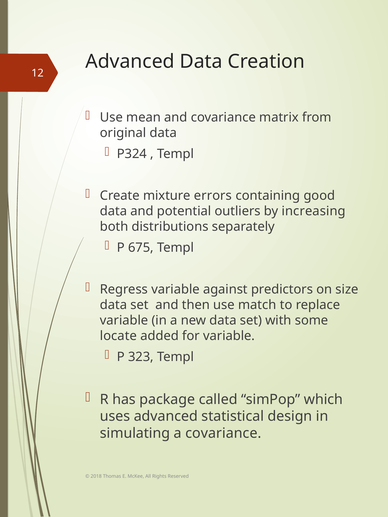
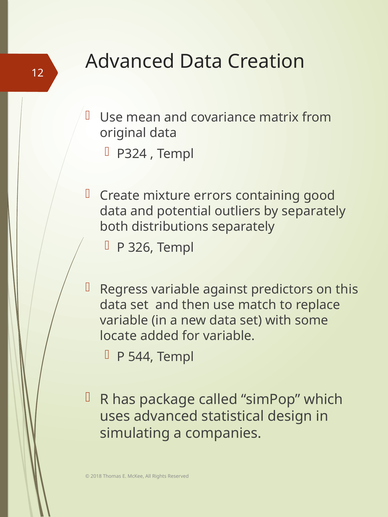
by increasing: increasing -> separately
675: 675 -> 326
size: size -> this
323: 323 -> 544
a covariance: covariance -> companies
